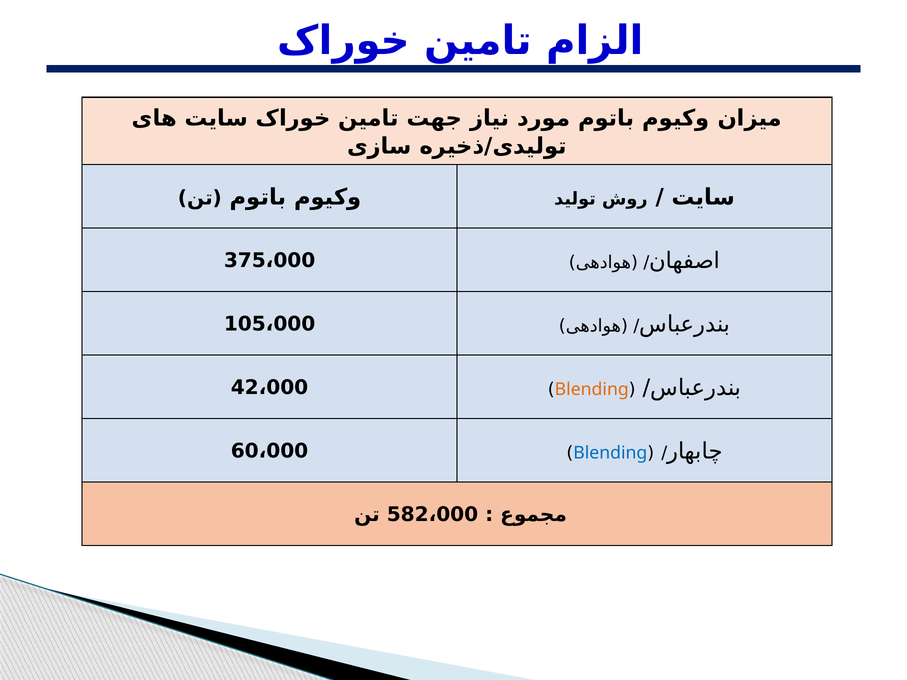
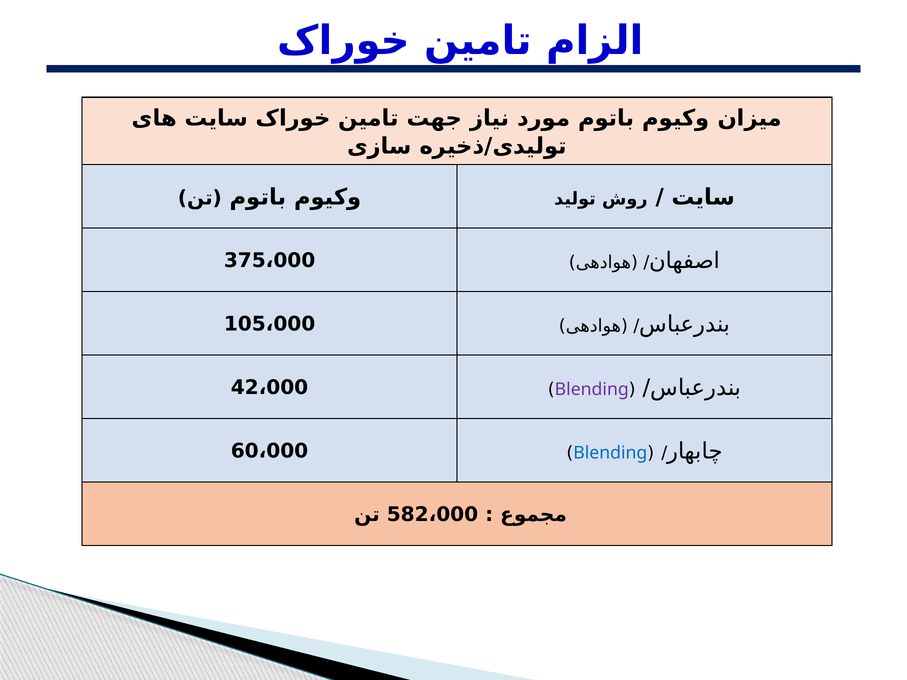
Blending at (592, 390) colour: orange -> purple
